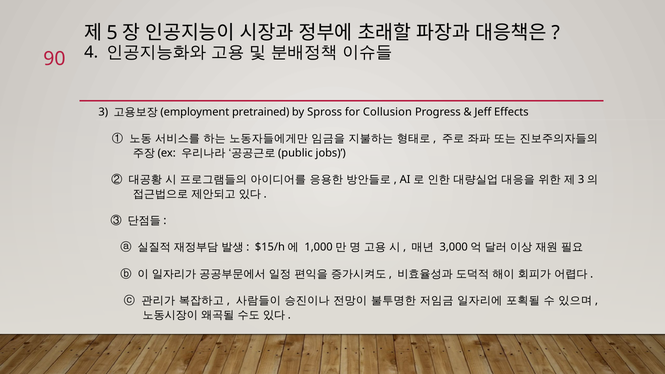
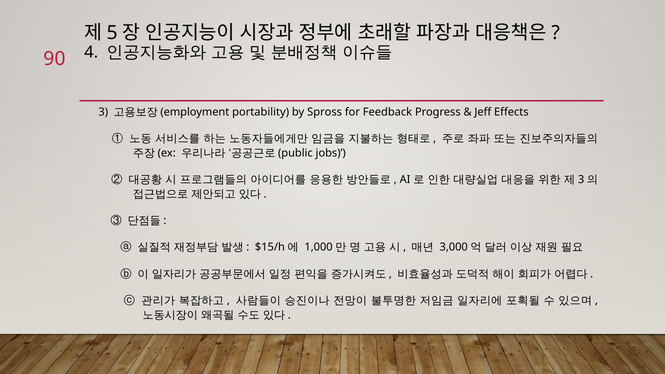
pretrained: pretrained -> portability
Collusion: Collusion -> Feedback
